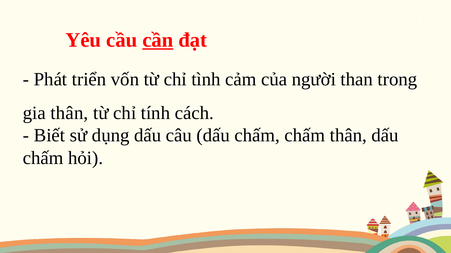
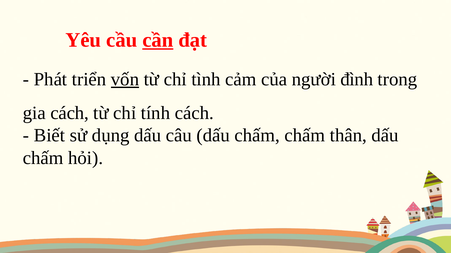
vốn underline: none -> present
than: than -> đình
gia thân: thân -> cách
